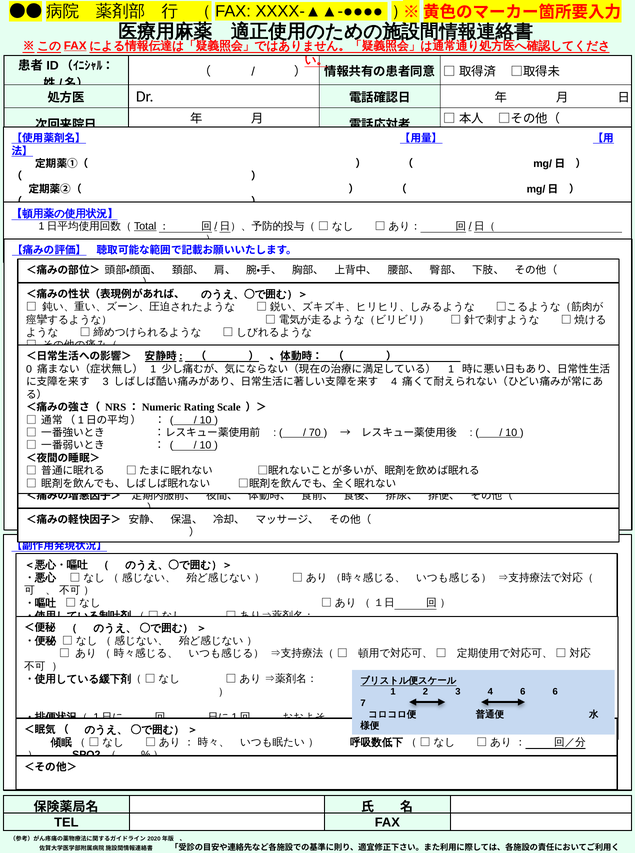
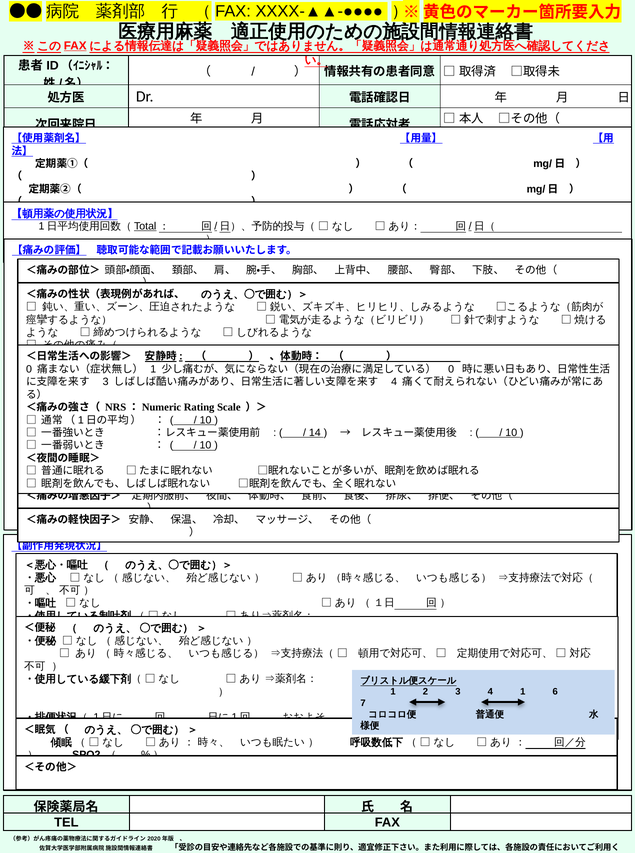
1 at (451, 369): 1 -> 0
70: 70 -> 14
4 6: 6 -> 1
